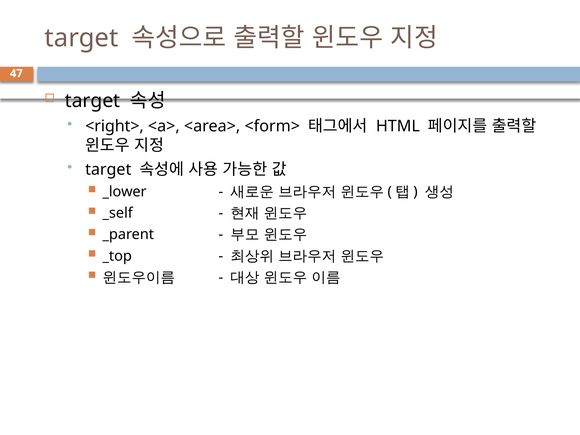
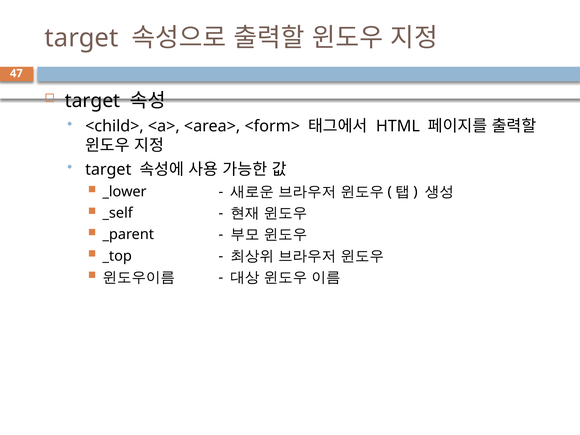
<right>: <right> -> <child>
